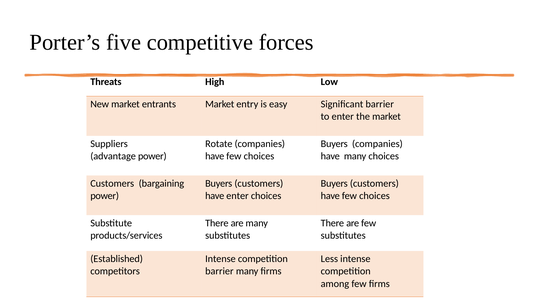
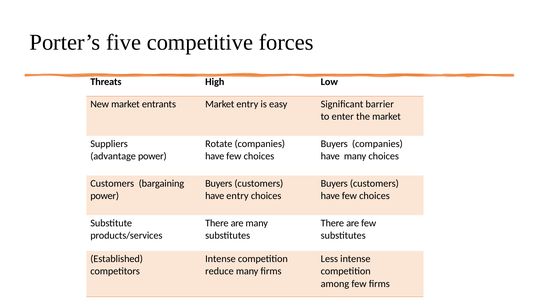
have enter: enter -> entry
barrier at (219, 271): barrier -> reduce
